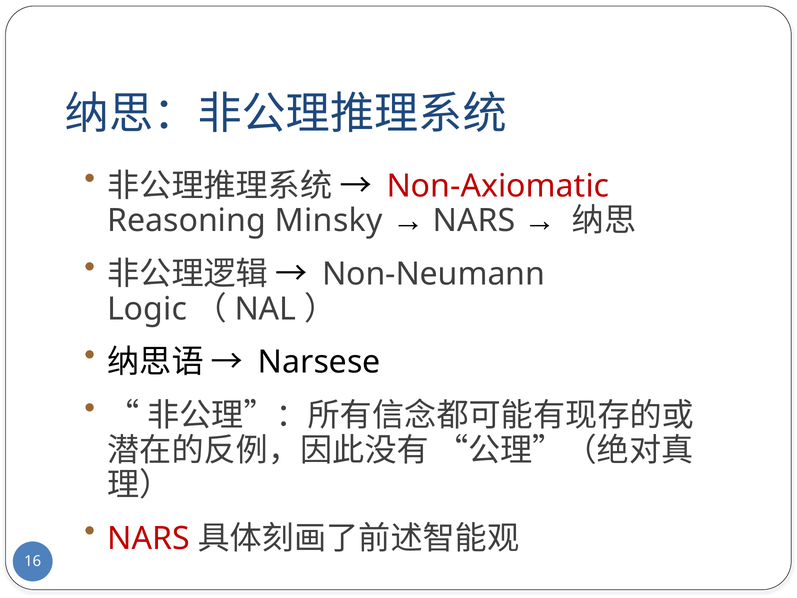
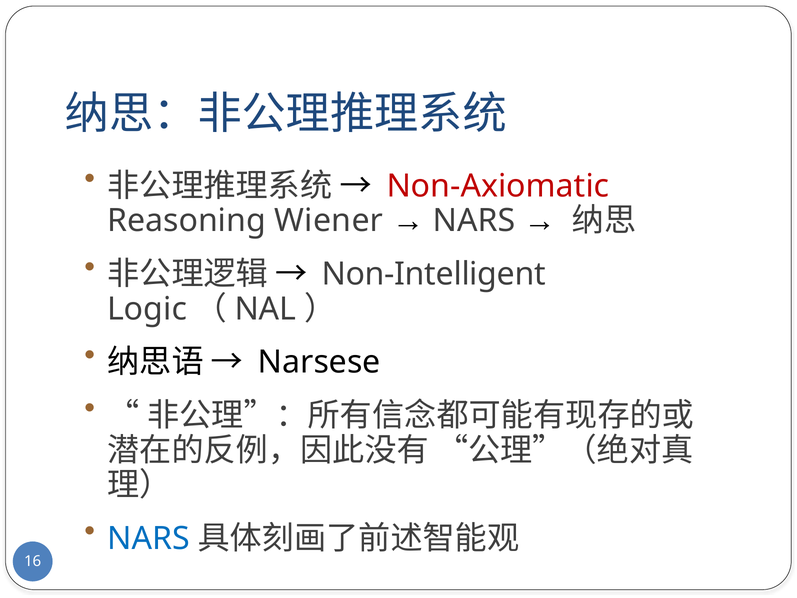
Minsky: Minsky -> Wiener
Non-Neumann: Non-Neumann -> Non-Intelligent
NARS at (149, 538) colour: red -> blue
